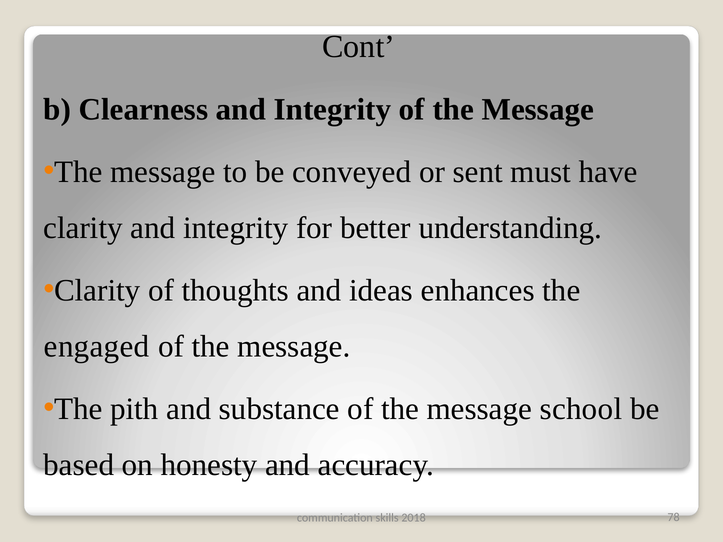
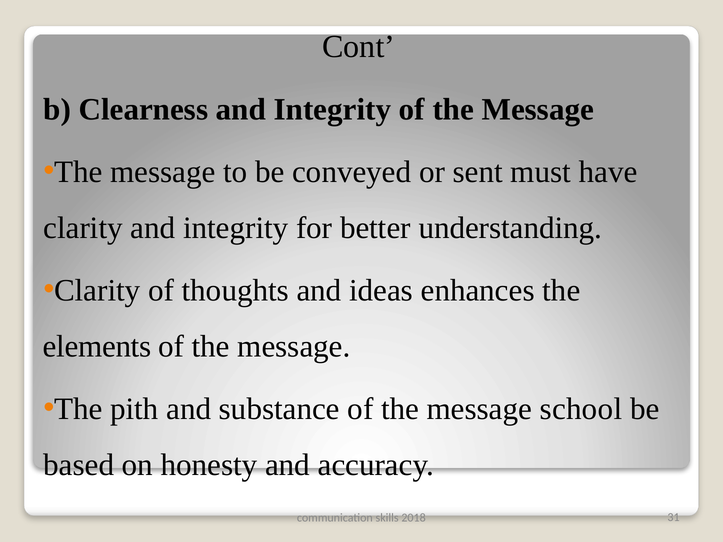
engaged: engaged -> elements
78: 78 -> 31
